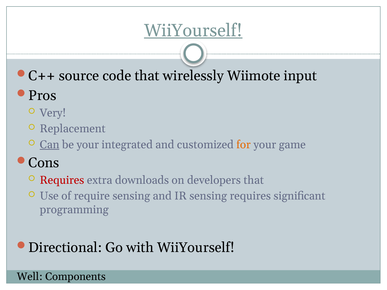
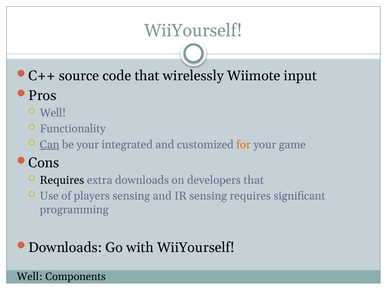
WiiYourself at (193, 30) underline: present -> none
Very at (53, 113): Very -> Well
Replacement: Replacement -> Functionality
Requires at (62, 180) colour: red -> black
require: require -> players
Directional at (65, 248): Directional -> Downloads
